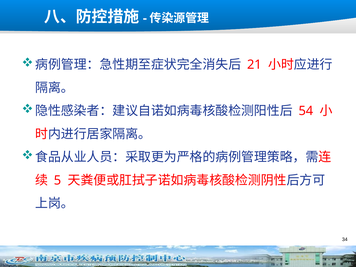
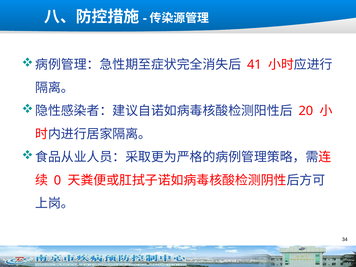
21: 21 -> 41
54: 54 -> 20
5: 5 -> 0
